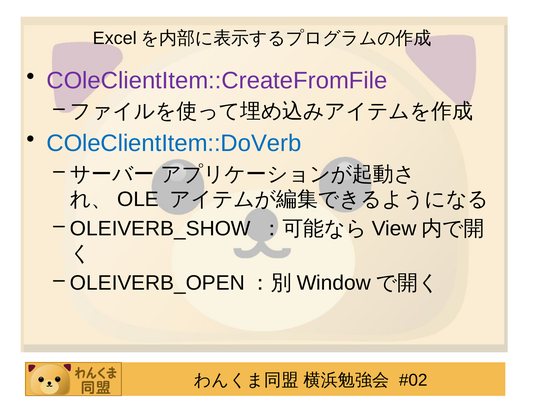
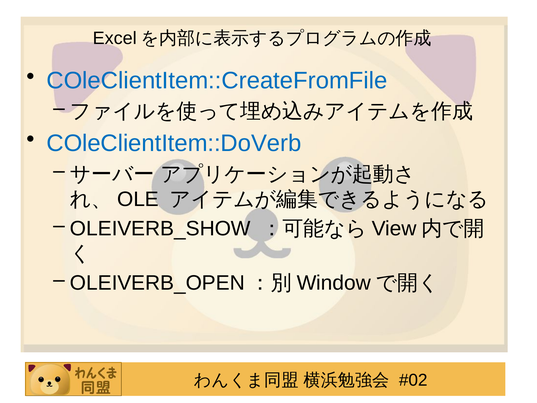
COleClientItem::CreateFromFile colour: purple -> blue
